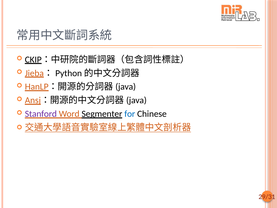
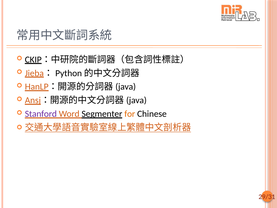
for colour: blue -> orange
